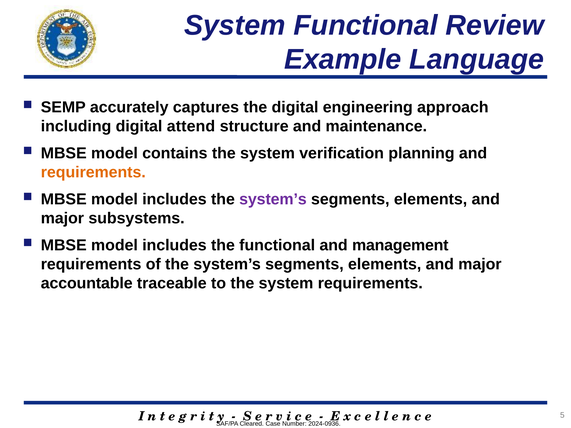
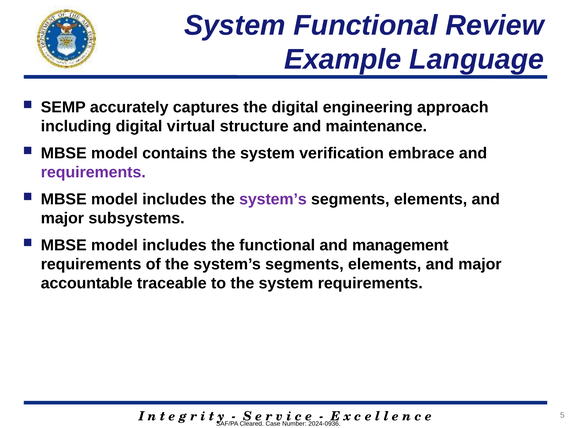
attend: attend -> virtual
planning: planning -> embrace
requirements at (93, 173) colour: orange -> purple
